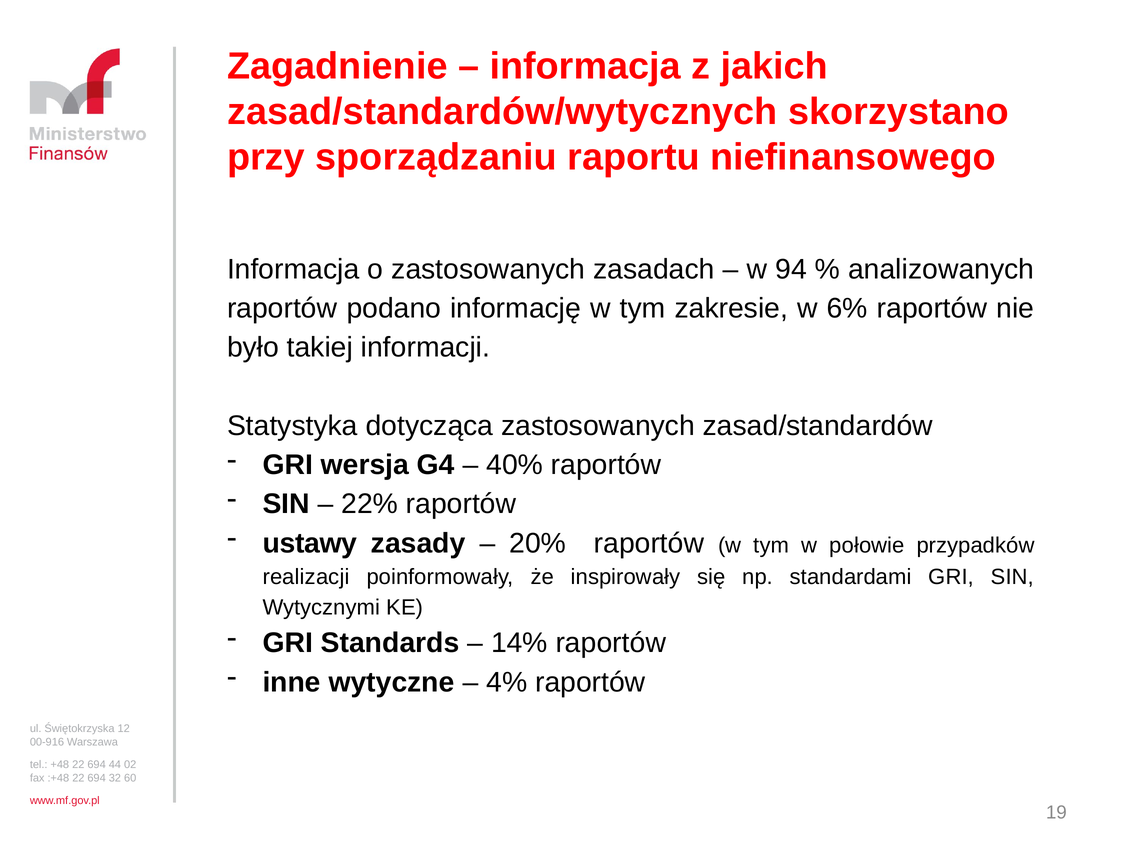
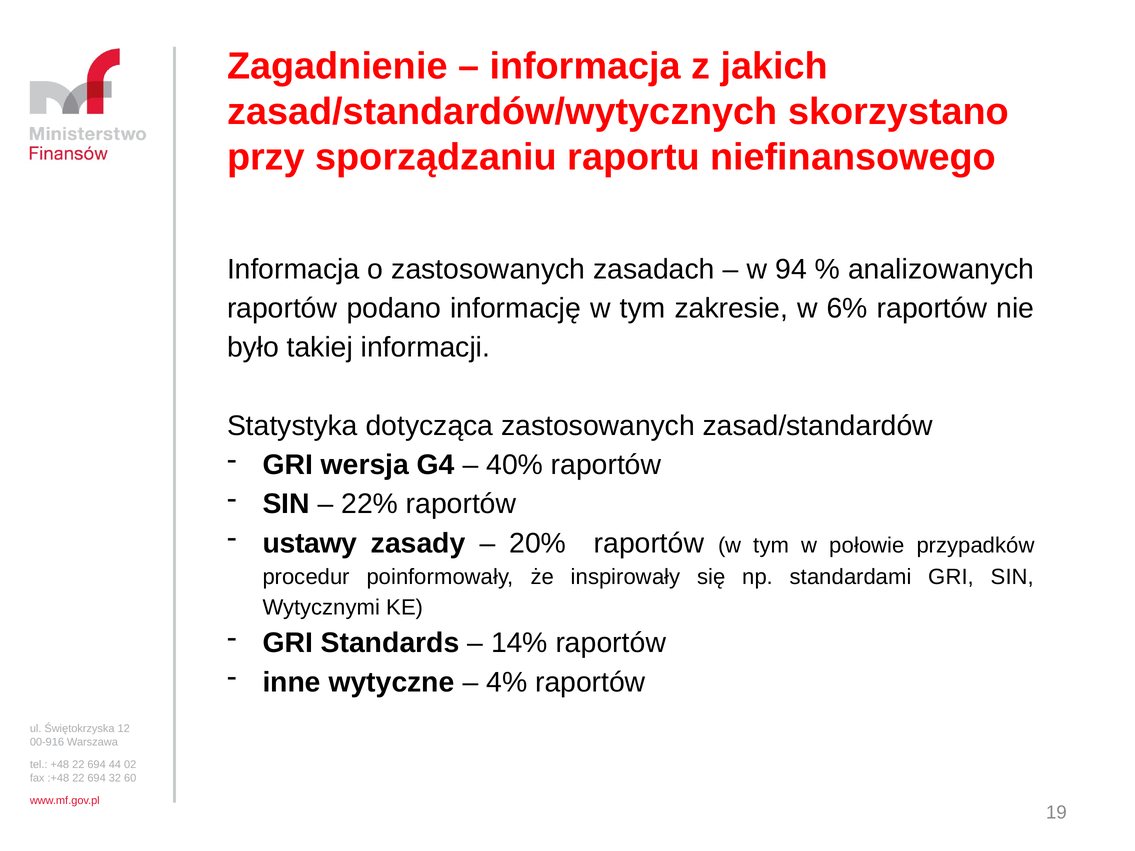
realizacji: realizacji -> procedur
